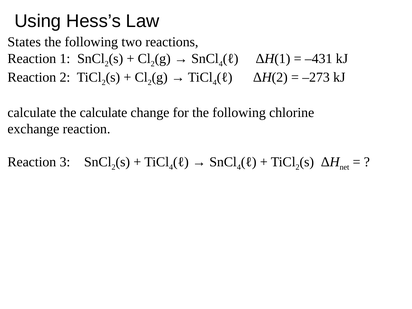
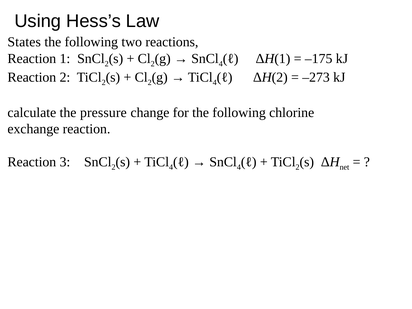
–431: –431 -> –175
the calculate: calculate -> pressure
